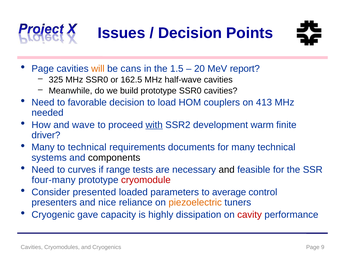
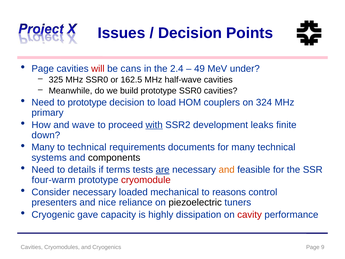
will colour: orange -> red
1.5: 1.5 -> 2.4
20: 20 -> 49
report: report -> under
to favorable: favorable -> prototype
413: 413 -> 324
needed: needed -> primary
warm: warm -> leaks
driver: driver -> down
curves: curves -> details
range: range -> terms
are underline: none -> present
and at (227, 170) colour: black -> orange
four-many: four-many -> four-warm
Consider presented: presented -> necessary
parameters: parameters -> mechanical
average: average -> reasons
piezoelectric colour: orange -> black
